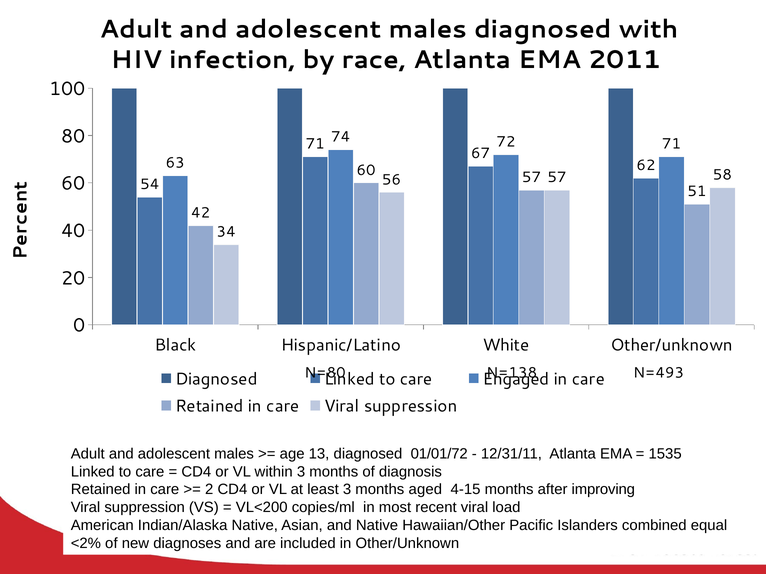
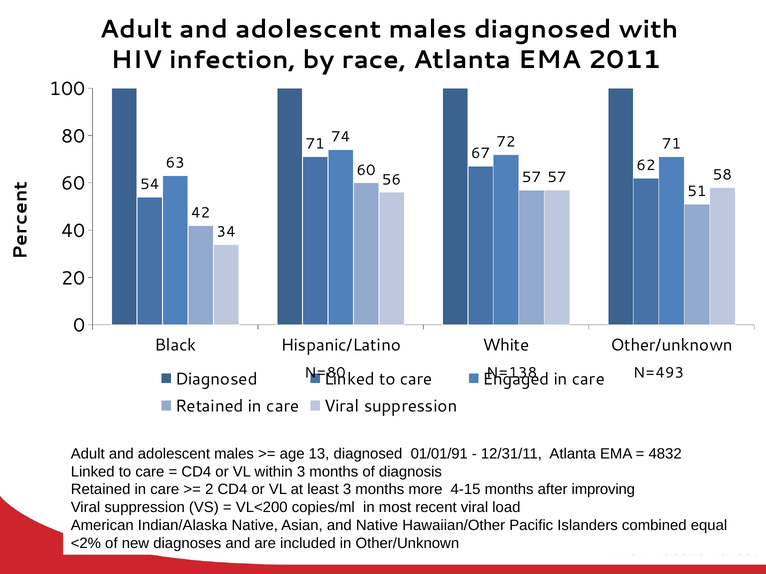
01/01/72: 01/01/72 -> 01/01/91
1535: 1535 -> 4832
aged: aged -> more
